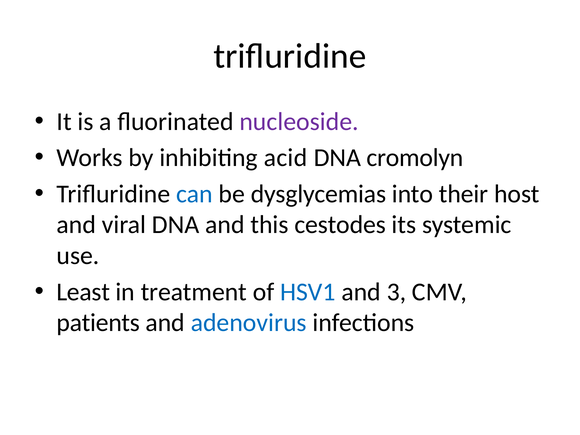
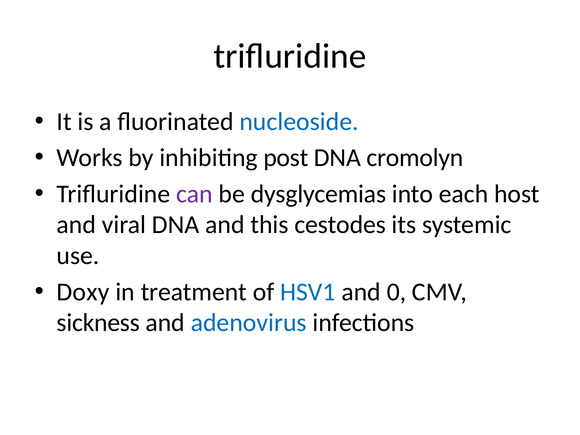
nucleoside colour: purple -> blue
acid: acid -> post
can colour: blue -> purple
their: their -> each
Least: Least -> Doxy
3: 3 -> 0
patients: patients -> sickness
